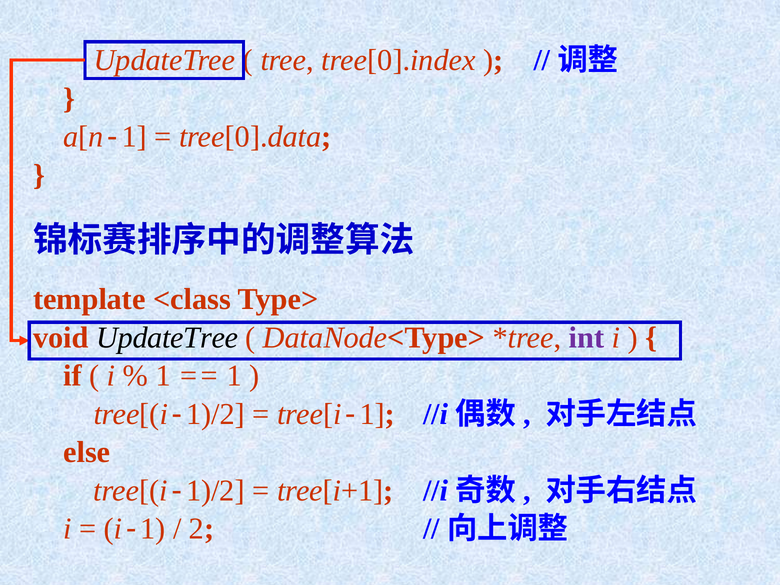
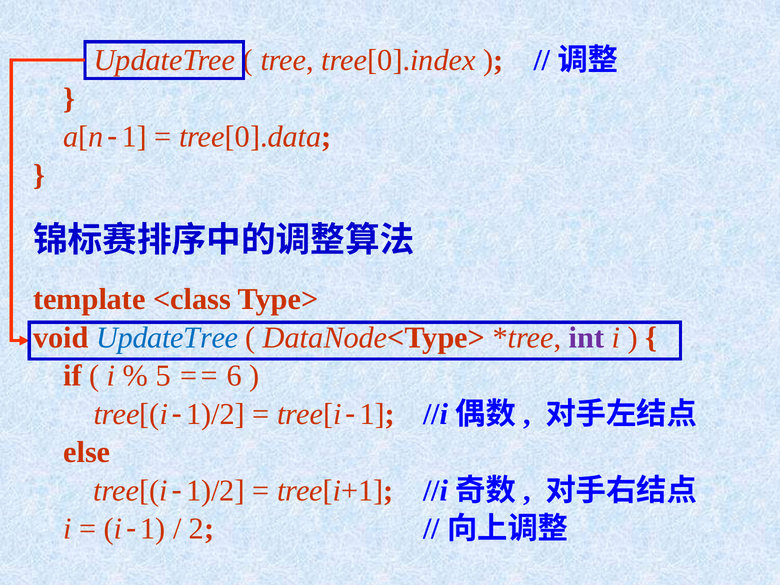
UpdateTree at (167, 338) colour: black -> blue
1 at (163, 376): 1 -> 5
1 at (234, 376): 1 -> 6
